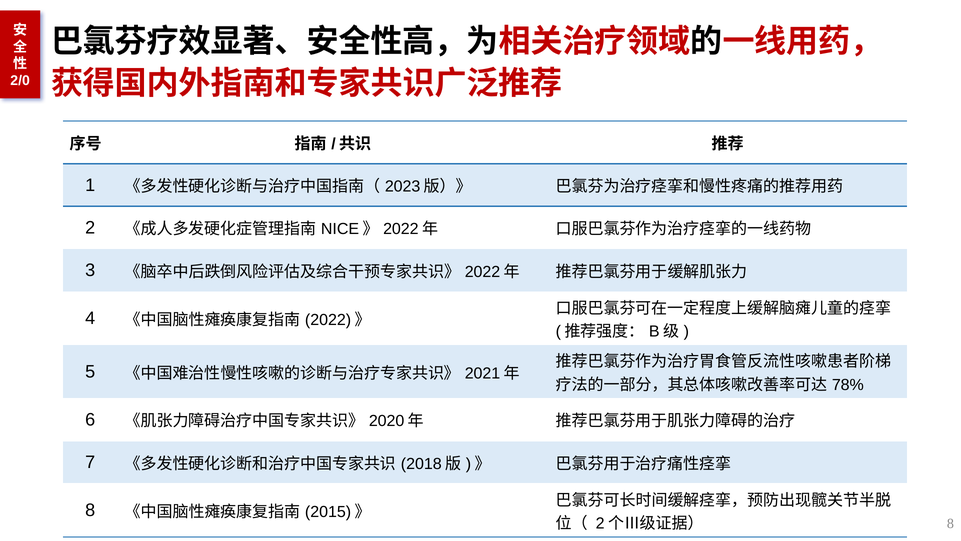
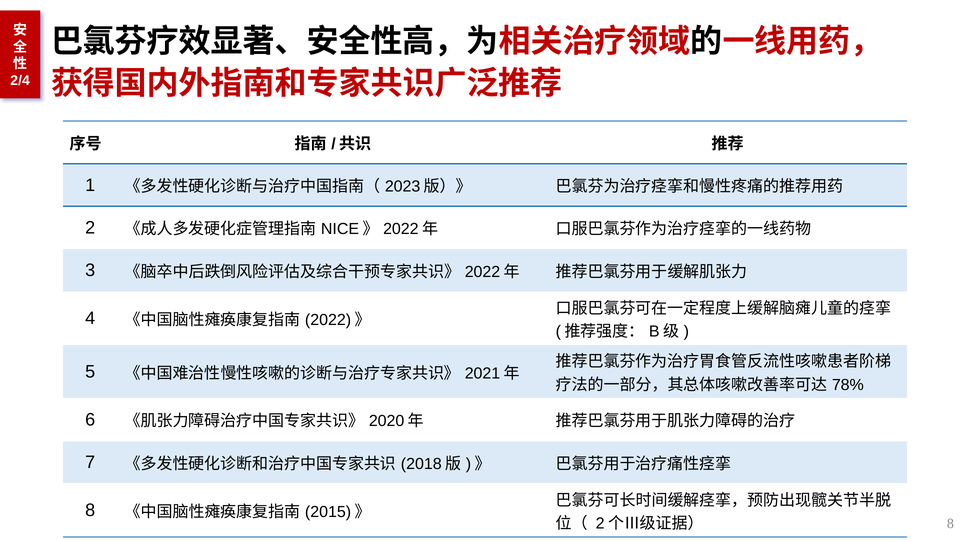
2/0: 2/0 -> 2/4
